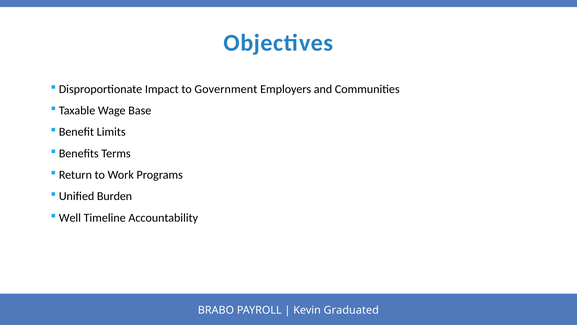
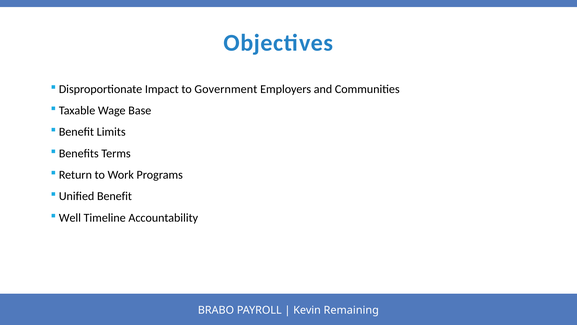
Unified Burden: Burden -> Benefit
Graduated: Graduated -> Remaining
